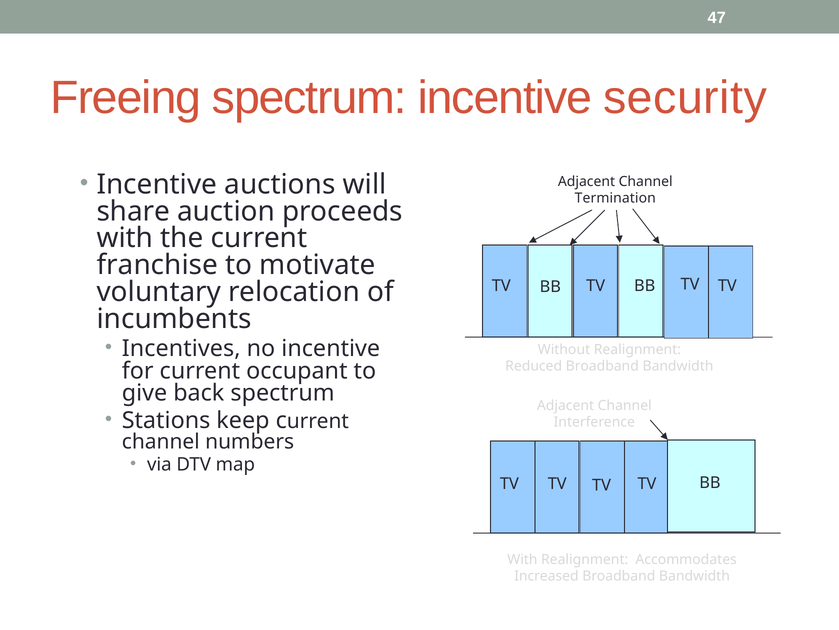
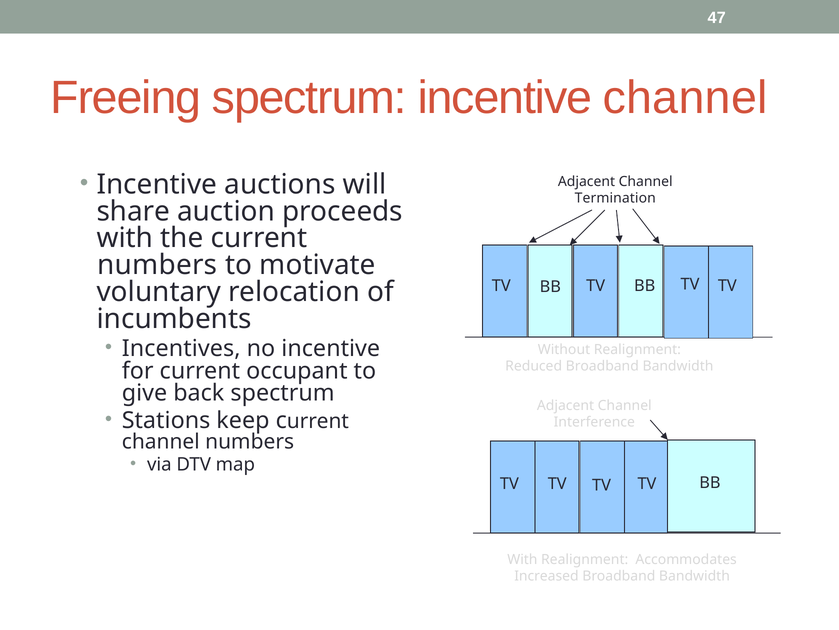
incentive security: security -> channel
franchise at (157, 265): franchise -> numbers
